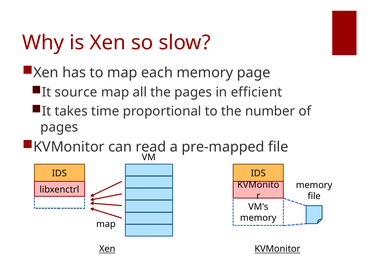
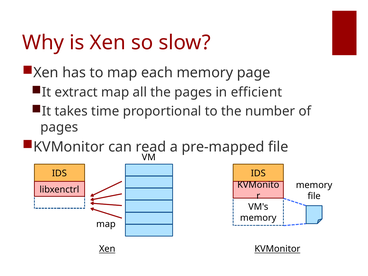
source: source -> extract
